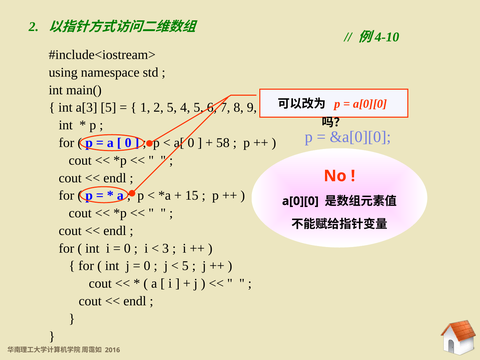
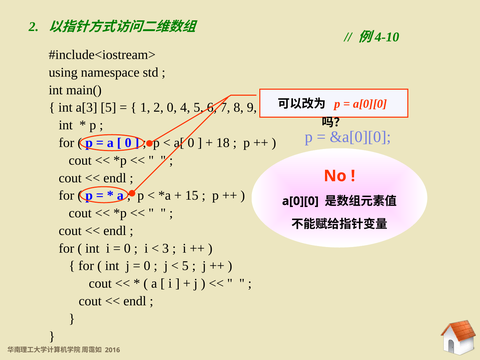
2 5: 5 -> 0
58: 58 -> 18
